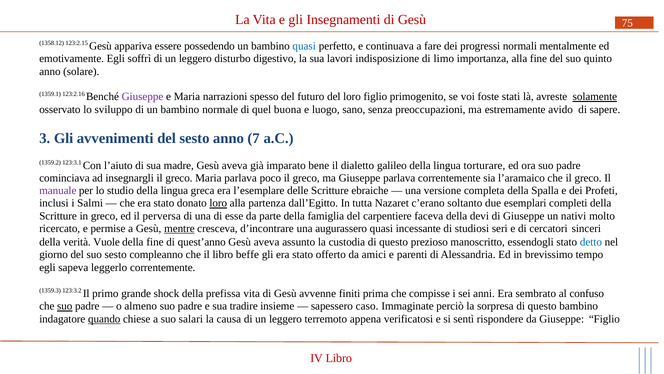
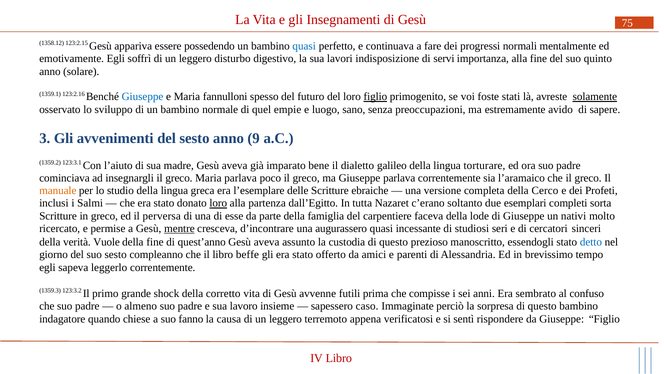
limo: limo -> servi
Giuseppe at (142, 97) colour: purple -> blue
narrazioni: narrazioni -> fannulloni
figlio at (375, 97) underline: none -> present
buona: buona -> empie
7: 7 -> 9
manuale colour: purple -> orange
Spalla: Spalla -> Cerco
completi della: della -> sorta
devi: devi -> lode
prefissa: prefissa -> corretto
finiti: finiti -> futili
suo at (65, 306) underline: present -> none
tradire: tradire -> lavoro
quando underline: present -> none
salari: salari -> fanno
